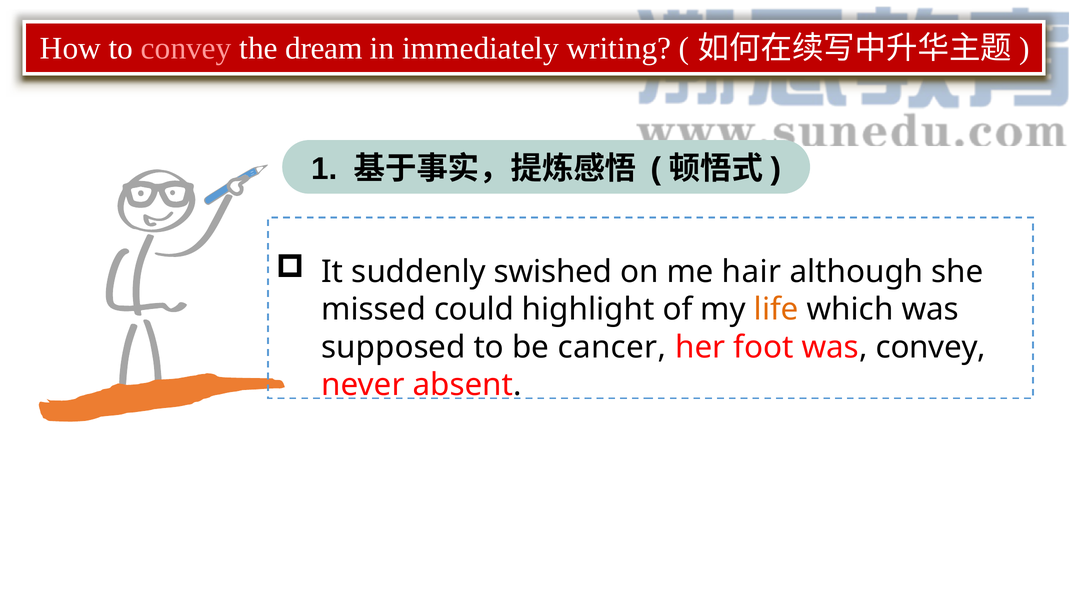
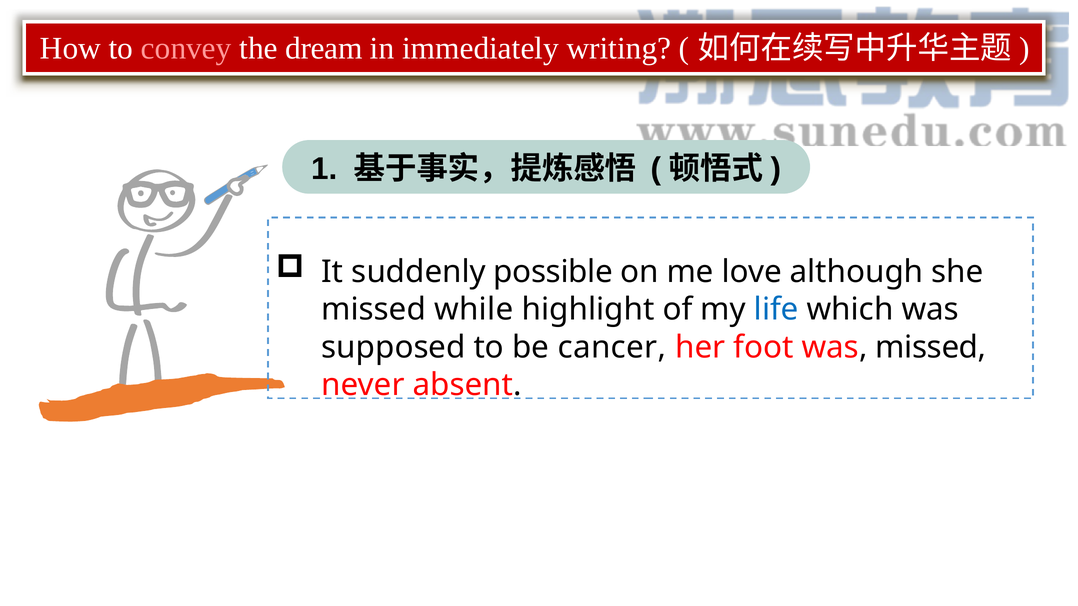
swished: swished -> possible
hair: hair -> love
could: could -> while
life colour: orange -> blue
was convey: convey -> missed
